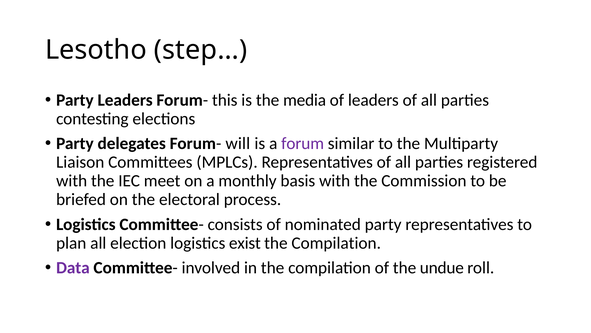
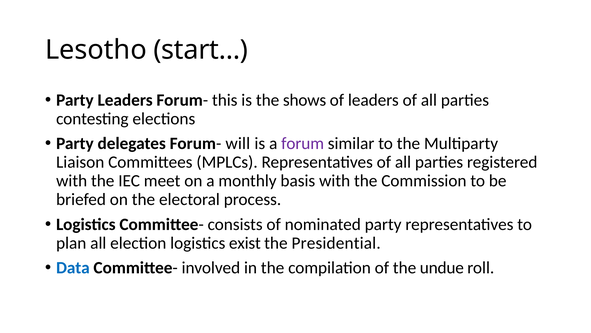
step…: step… -> start…
media: media -> shows
Compilation at (336, 243): Compilation -> Presidential
Data colour: purple -> blue
